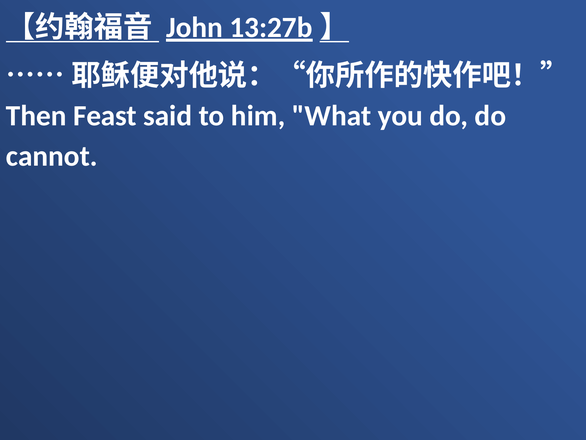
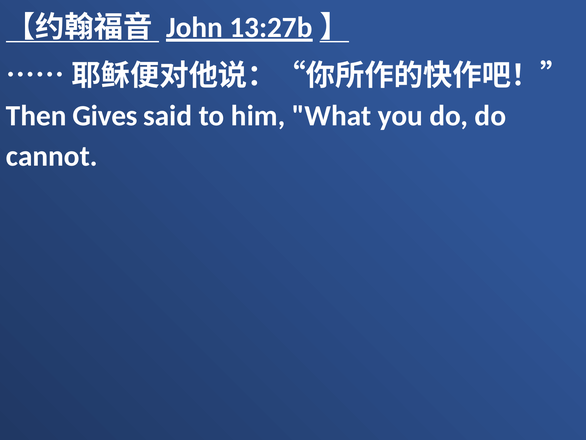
Feast: Feast -> Gives
